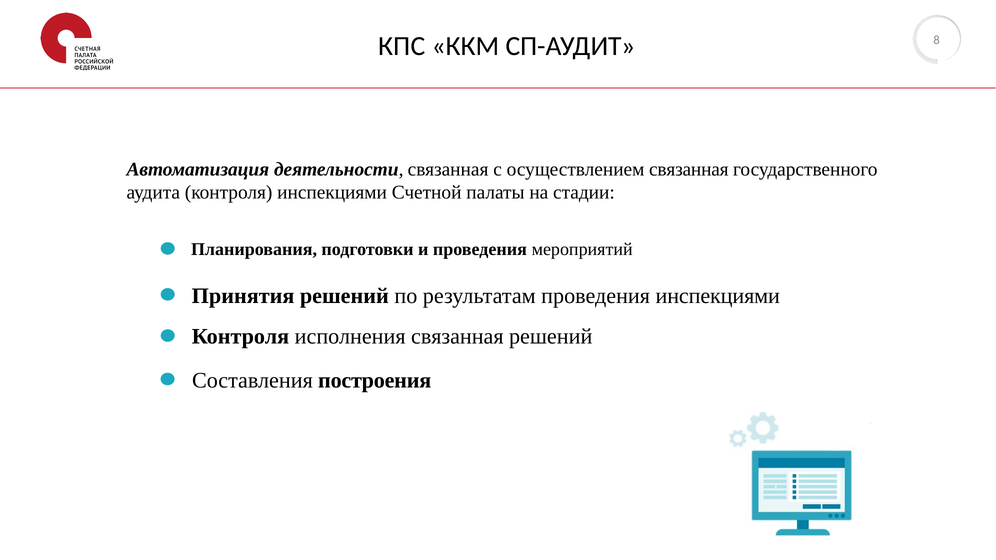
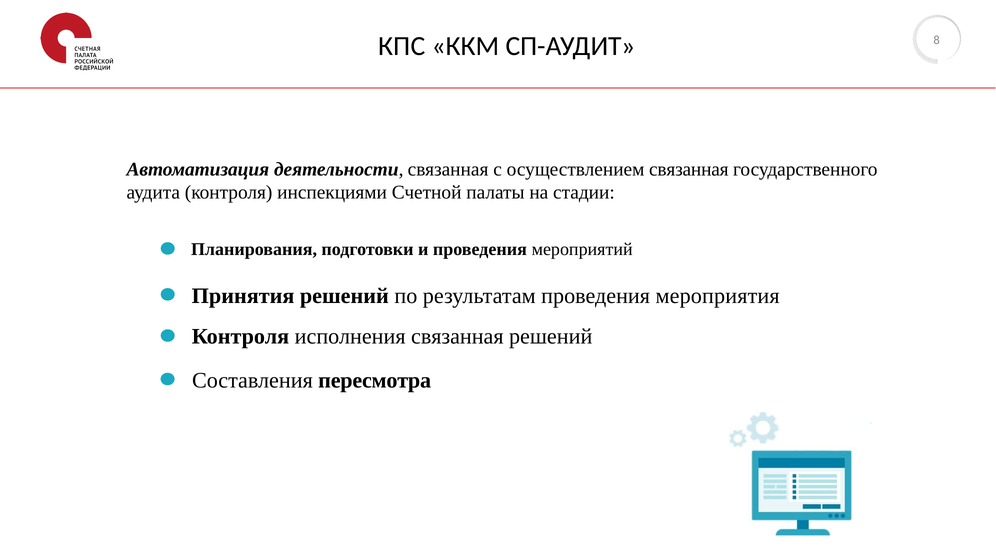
проведения инспекциями: инспекциями -> мероприятия
построения: построения -> пересмотра
